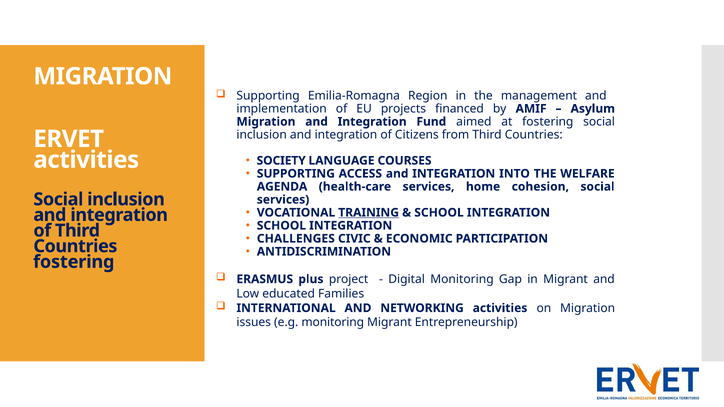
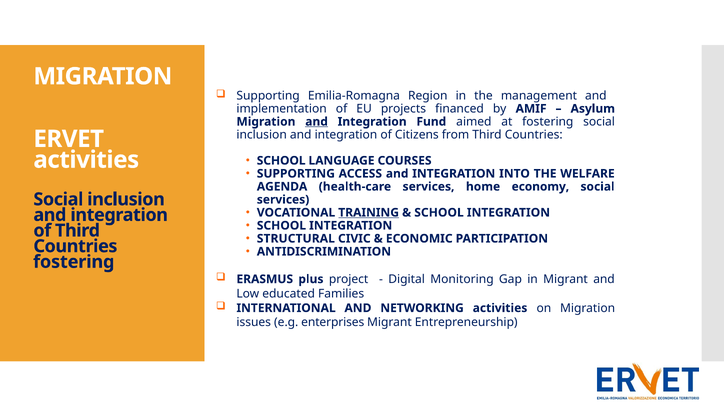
and at (317, 122) underline: none -> present
SOCIETY at (281, 161): SOCIETY -> SCHOOL
cohesion: cohesion -> economy
CHALLENGES: CHALLENGES -> STRUCTURAL
e.g monitoring: monitoring -> enterprises
